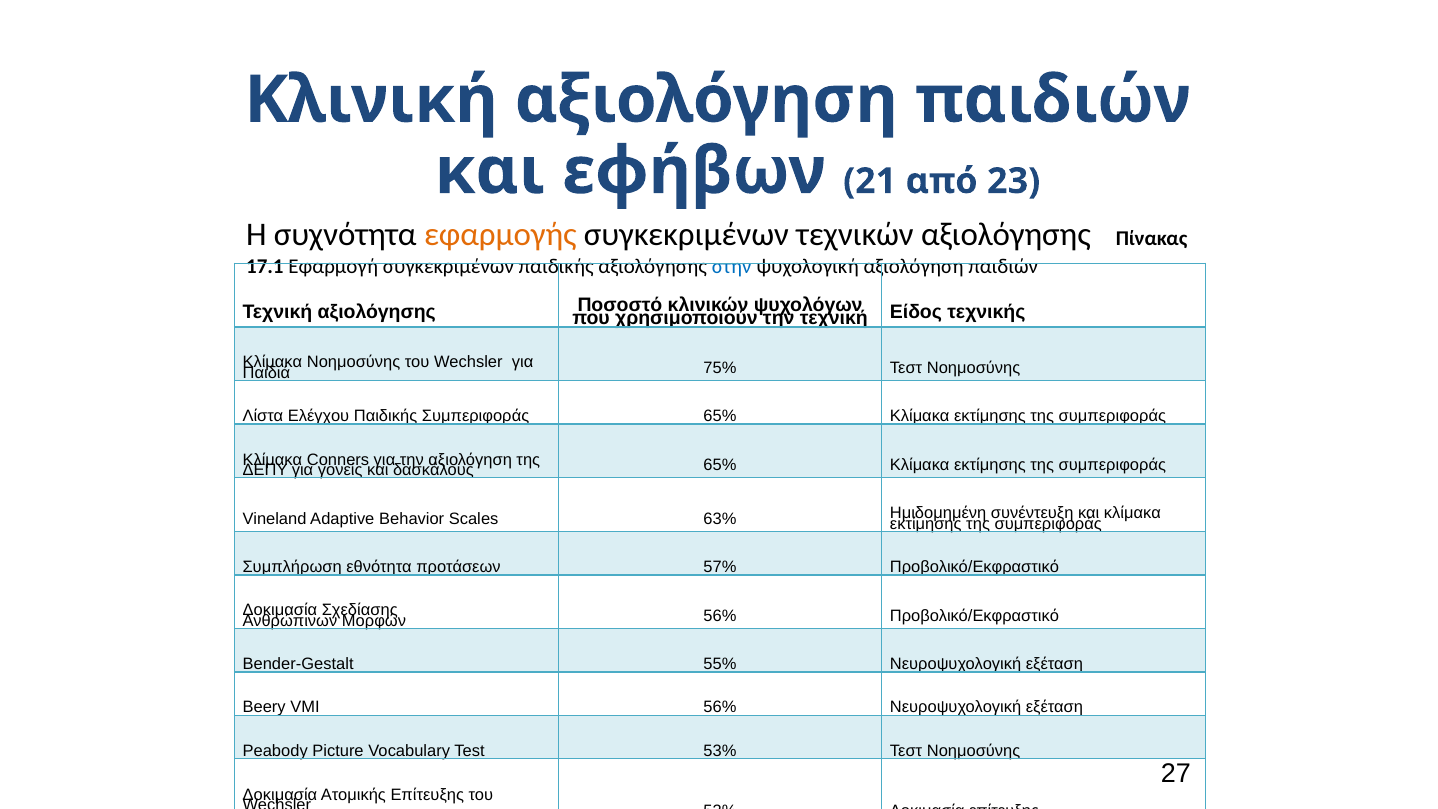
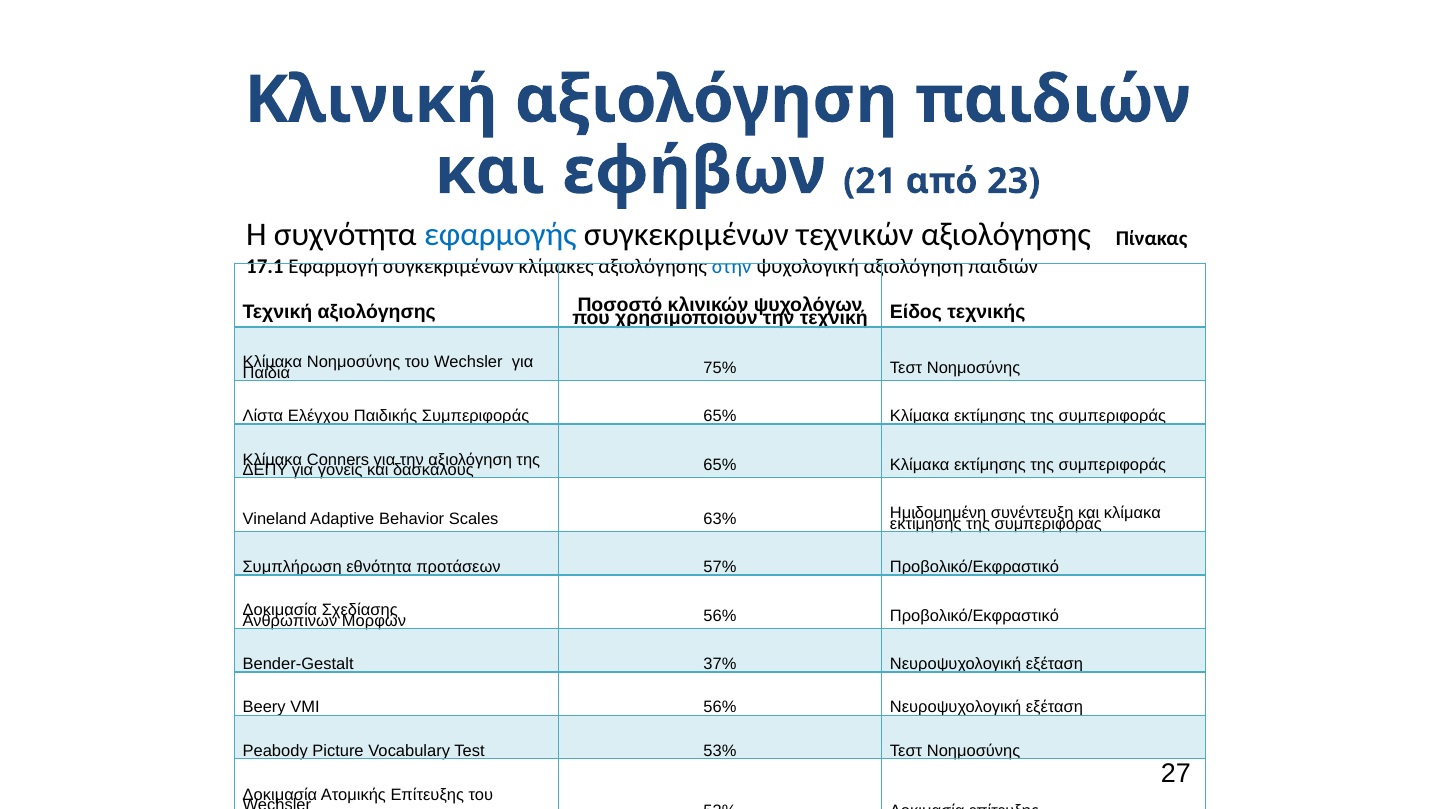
εφαρμογής colour: orange -> blue
συγκεκριμένων παιδικής: παιδικής -> κλίμακες
55%: 55% -> 37%
